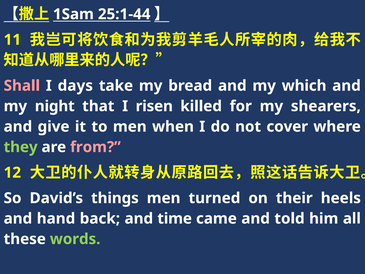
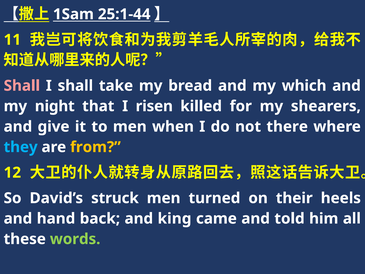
I days: days -> shall
cover: cover -> there
they colour: light green -> light blue
from colour: pink -> yellow
things: things -> struck
time: time -> king
